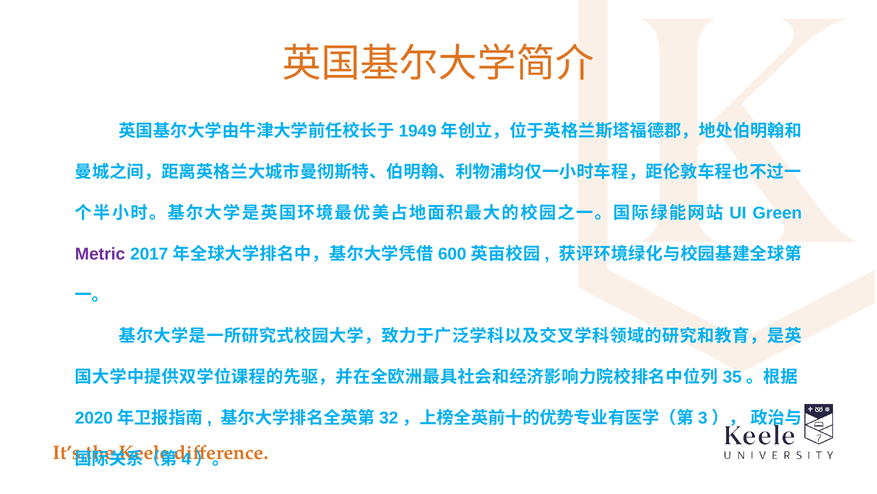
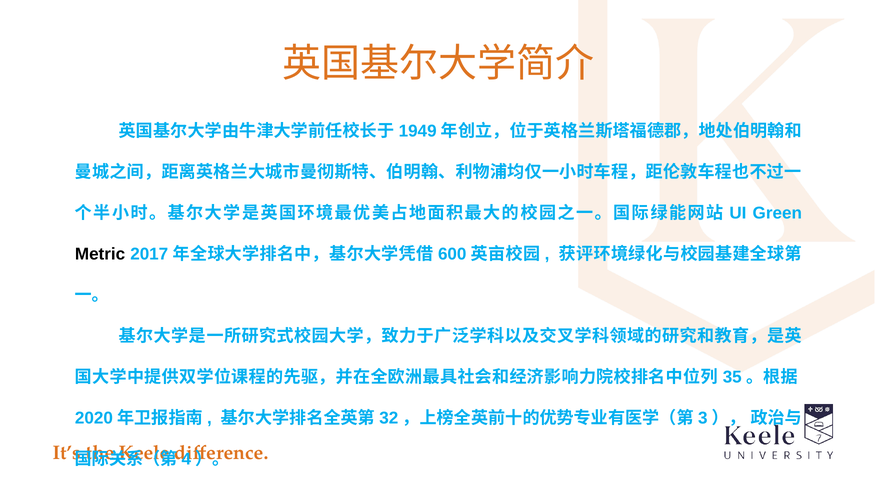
Metric colour: purple -> black
